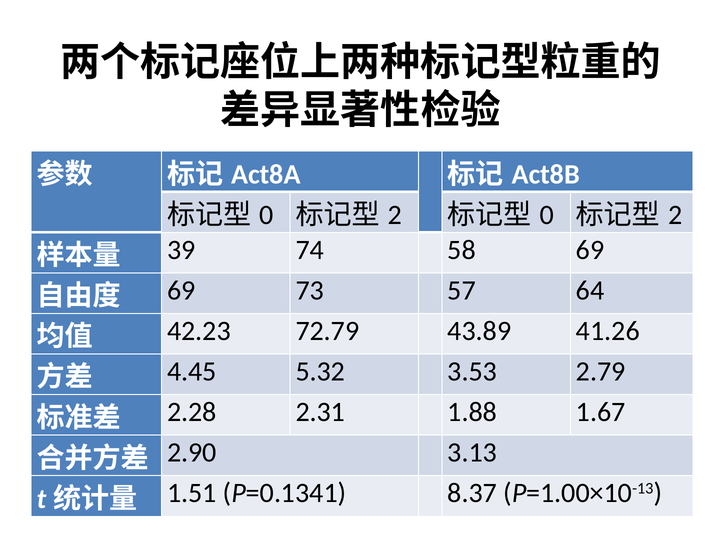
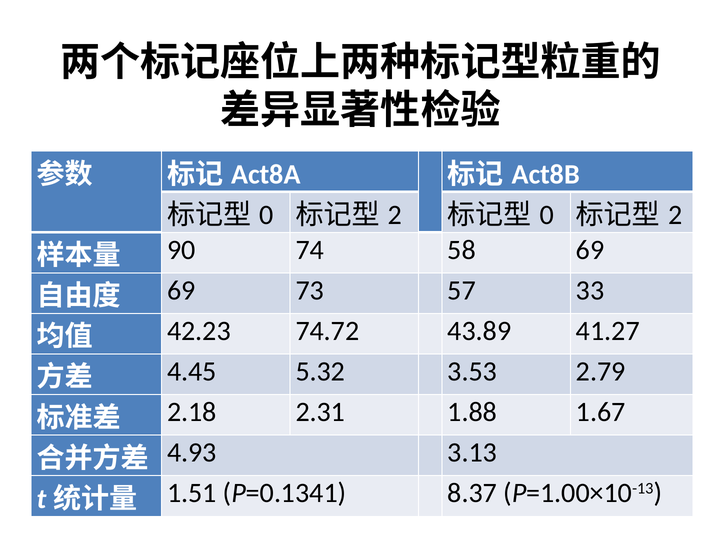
39: 39 -> 90
64: 64 -> 33
72.79: 72.79 -> 74.72
41.26: 41.26 -> 41.27
2.28: 2.28 -> 2.18
2.90: 2.90 -> 4.93
